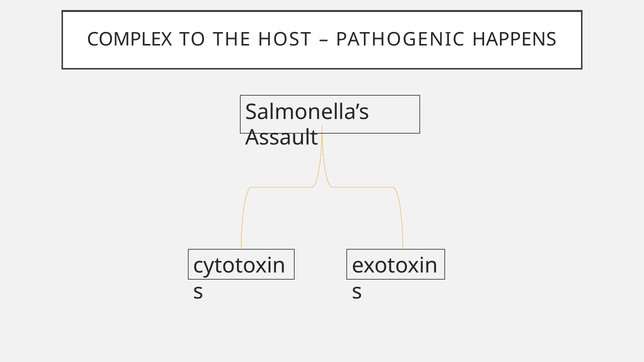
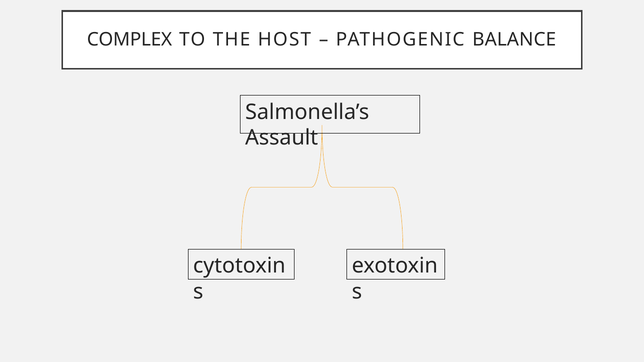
HAPPENS: HAPPENS -> BALANCE
